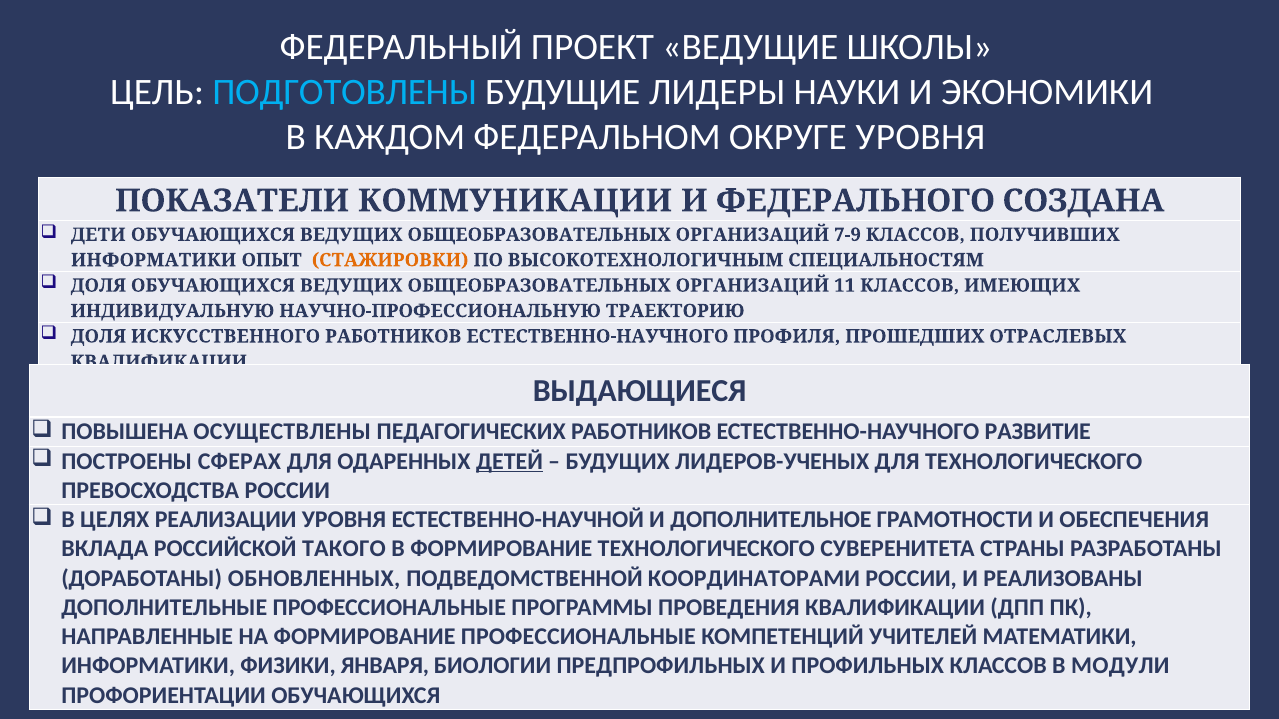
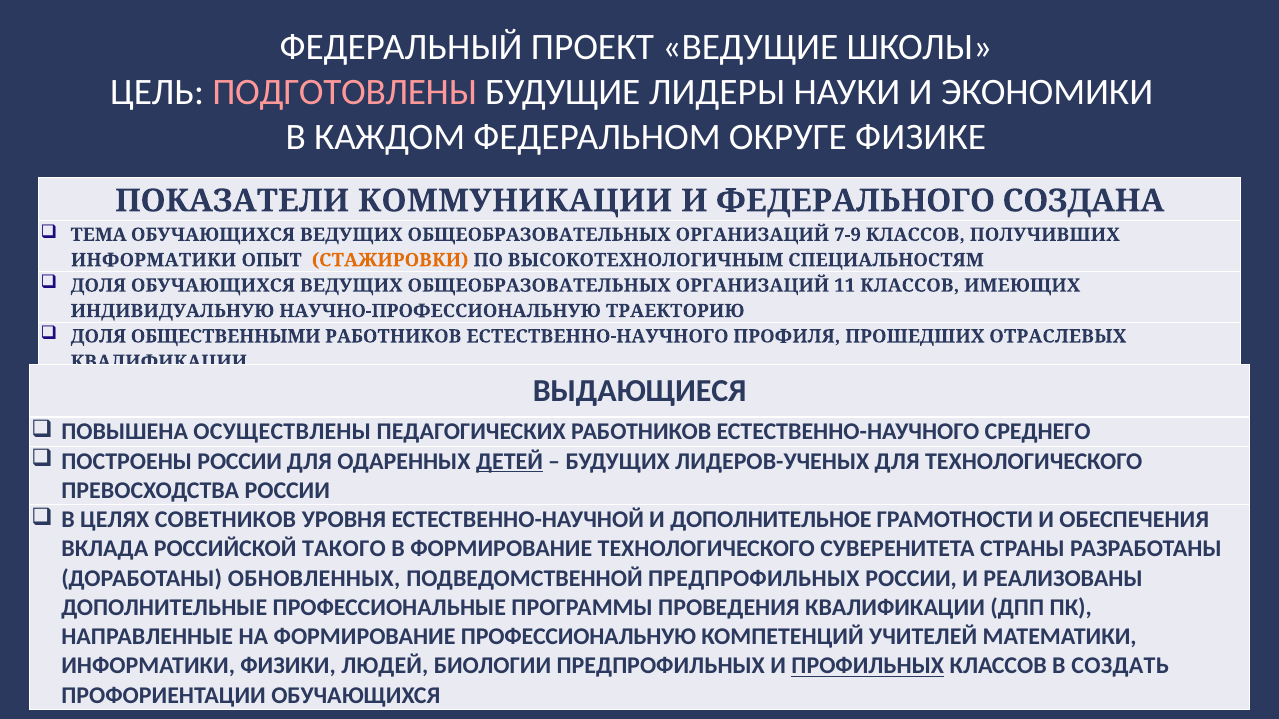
ПОДГОТОВЛЕНЫ colour: light blue -> pink
ОКРУГЕ УРОВНЯ: УРОВНЯ -> ФИЗИКЕ
ДЕТИ: ДЕТИ -> ТЕМА
ИСКУССТВЕННОГО: ИСКУССТВЕННОГО -> ОБЩЕСТВЕННЫМИ
РАЗВИТИЕ: РАЗВИТИЕ -> СРЕДНЕГО
ПОСТРОЕНЫ СФЕРАХ: СФЕРАХ -> РОССИИ
РЕАЛИЗАЦИИ: РЕАЛИЗАЦИИ -> СОВЕТНИКОВ
ПОДВЕДОМСТВЕННОЙ КООРДИНАТОРАМИ: КООРДИНАТОРАМИ -> ПРЕДПРОФИЛЬНЫХ
ФОРМИРОВАНИЕ ПРОФЕССИОНАЛЬНЫЕ: ПРОФЕССИОНАЛЬНЫЕ -> ПРОФЕССИОНАЛЬНУЮ
ЯНВАРЯ: ЯНВАРЯ -> ЛЮДЕЙ
ПРОФИЛЬНЫХ underline: none -> present
МОДУЛИ: МОДУЛИ -> СОЗДАТЬ
